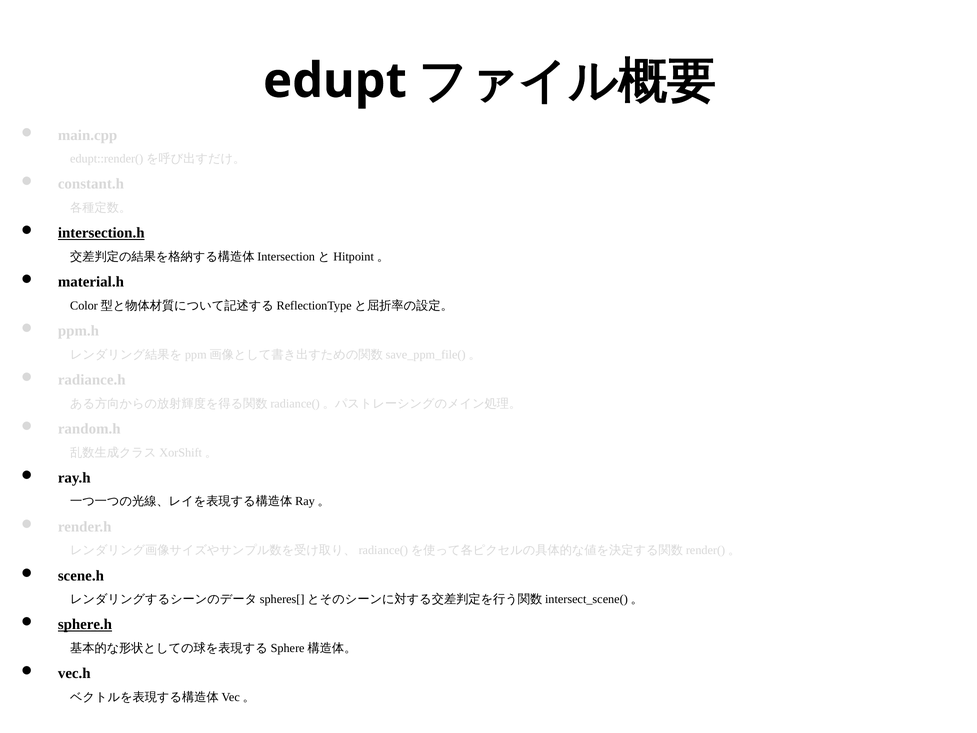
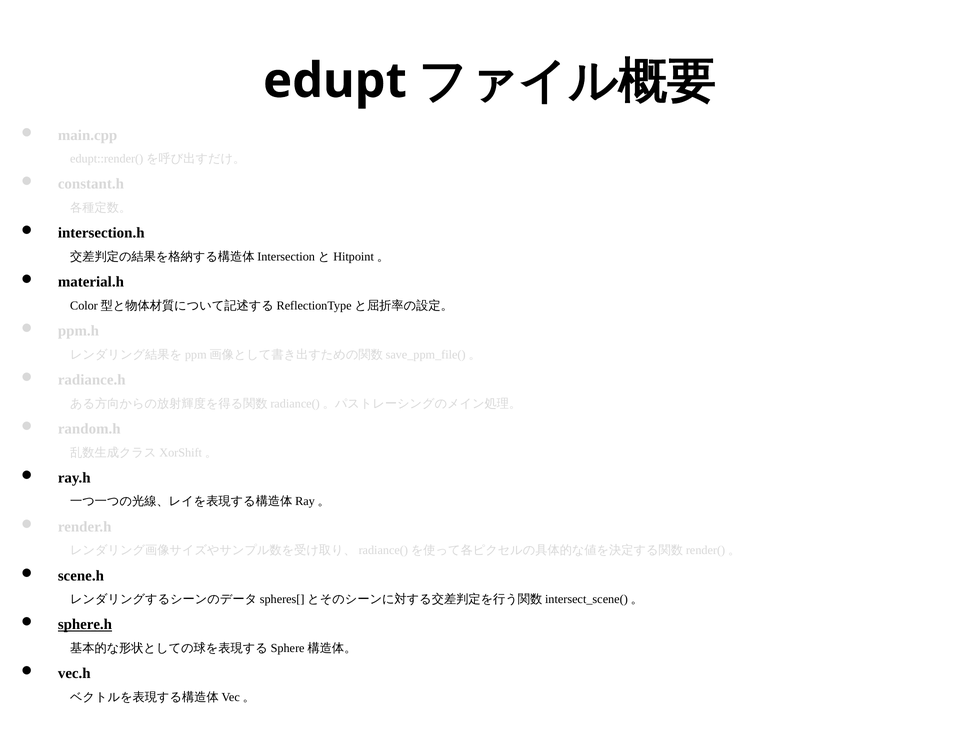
intersection.h underline: present -> none
